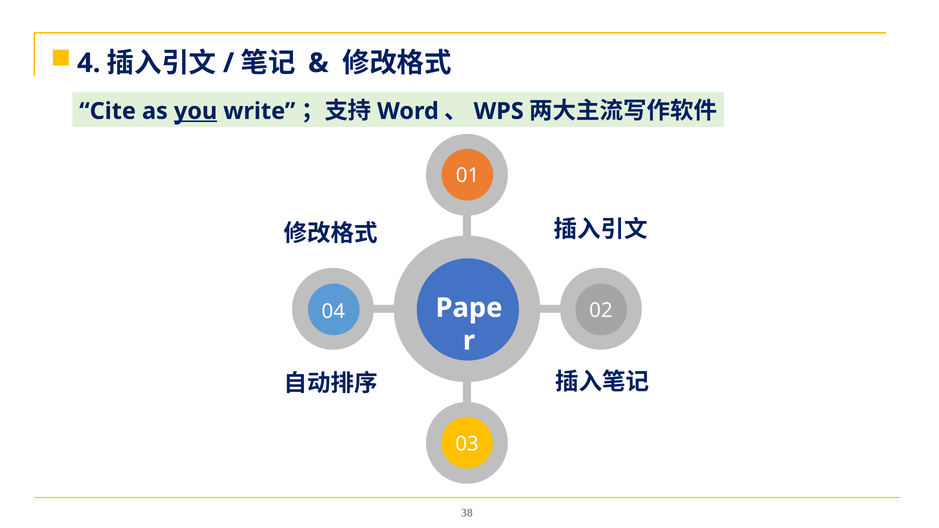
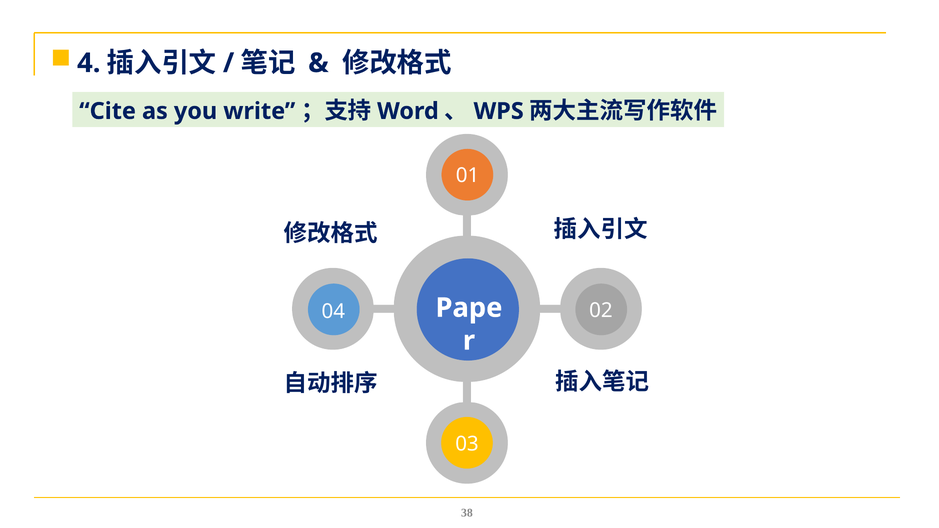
you underline: present -> none
